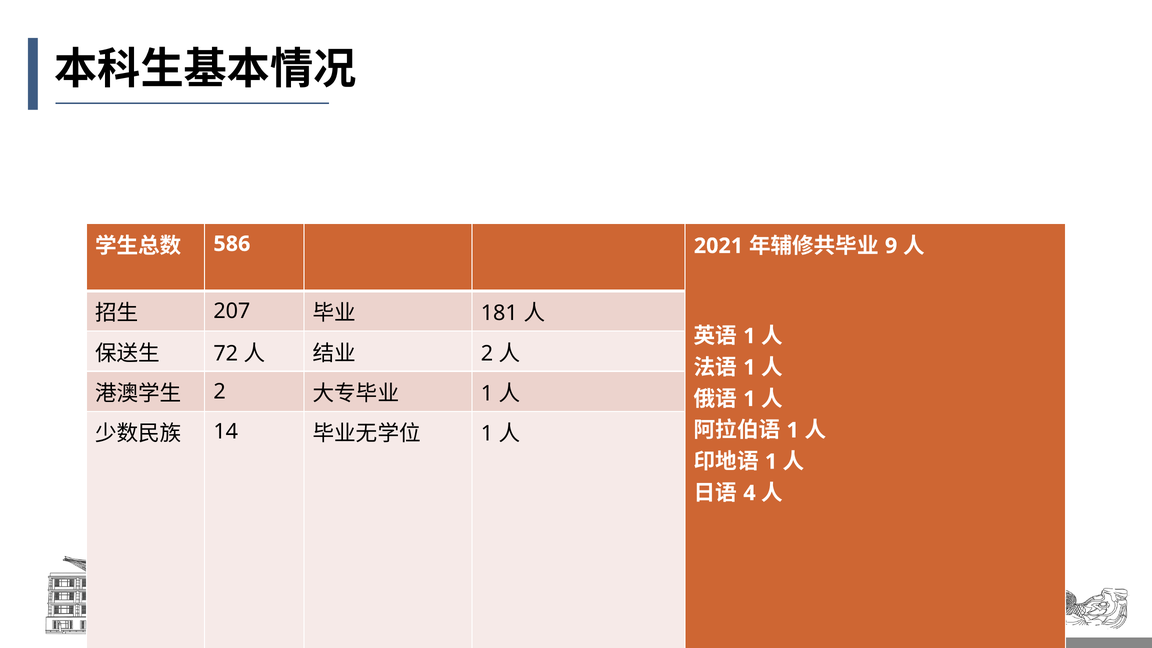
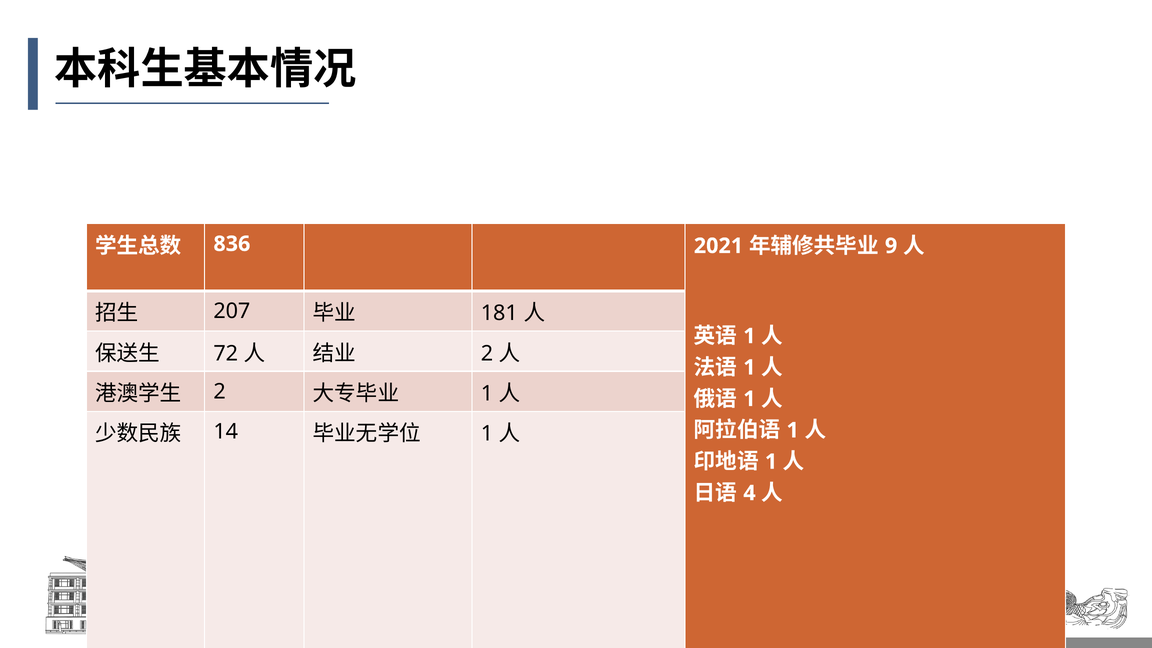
586: 586 -> 836
